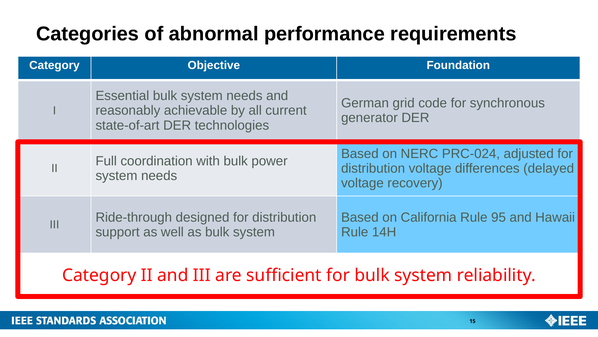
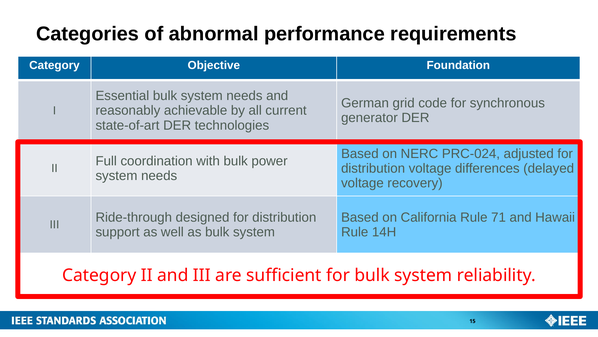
95: 95 -> 71
